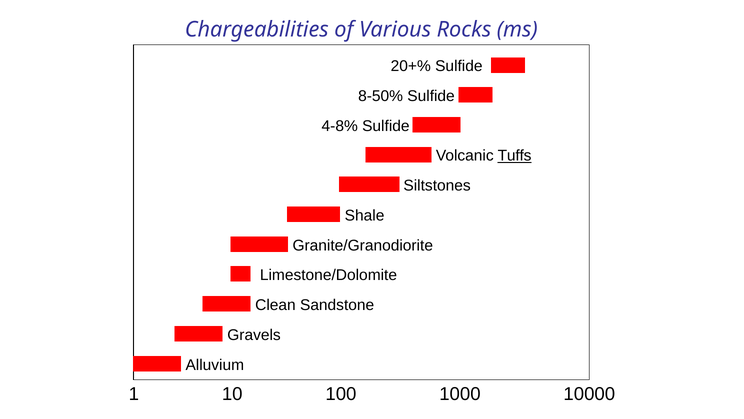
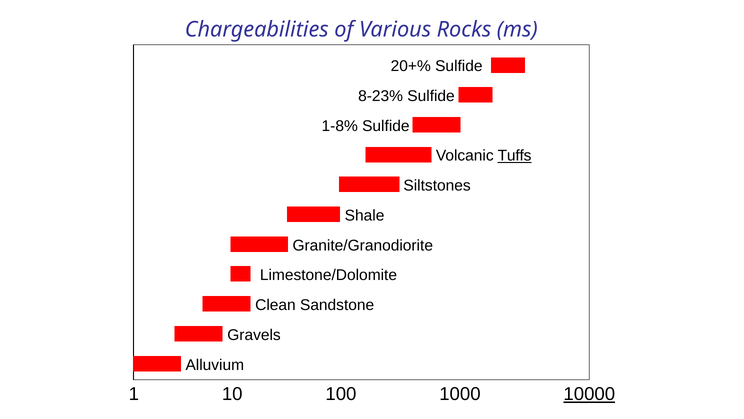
8-50%: 8-50% -> 8-23%
4-8%: 4-8% -> 1-8%
10000 underline: none -> present
